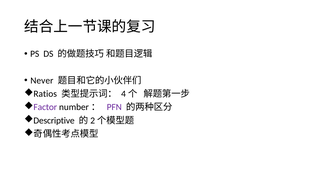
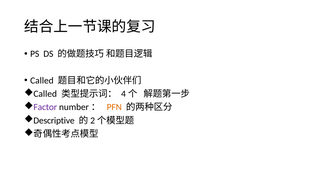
Never at (42, 80): Never -> Called
Ratios at (45, 94): Ratios -> Called
PFN colour: purple -> orange
